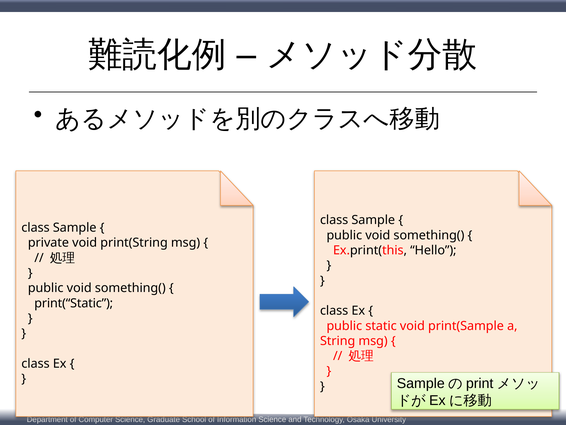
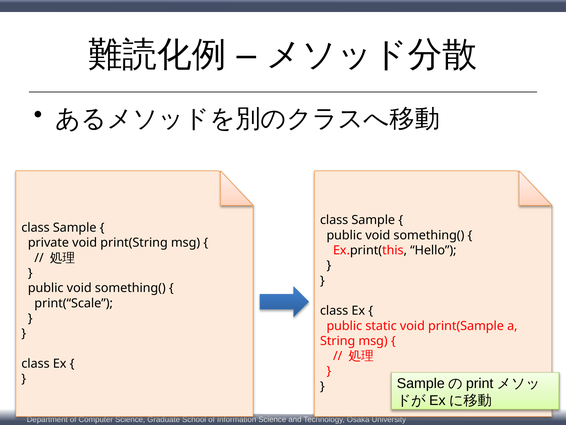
print(“Static: print(“Static -> print(“Scale
